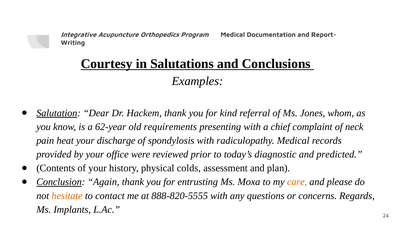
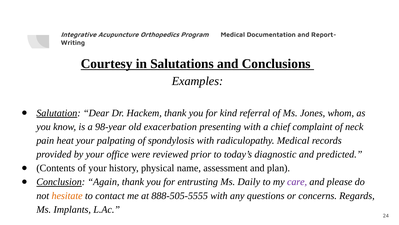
62-year: 62-year -> 98-year
requirements: requirements -> exacerbation
discharge: discharge -> palpating
colds: colds -> name
Moxa: Moxa -> Daily
care colour: orange -> purple
888-820-5555: 888-820-5555 -> 888-505-5555
